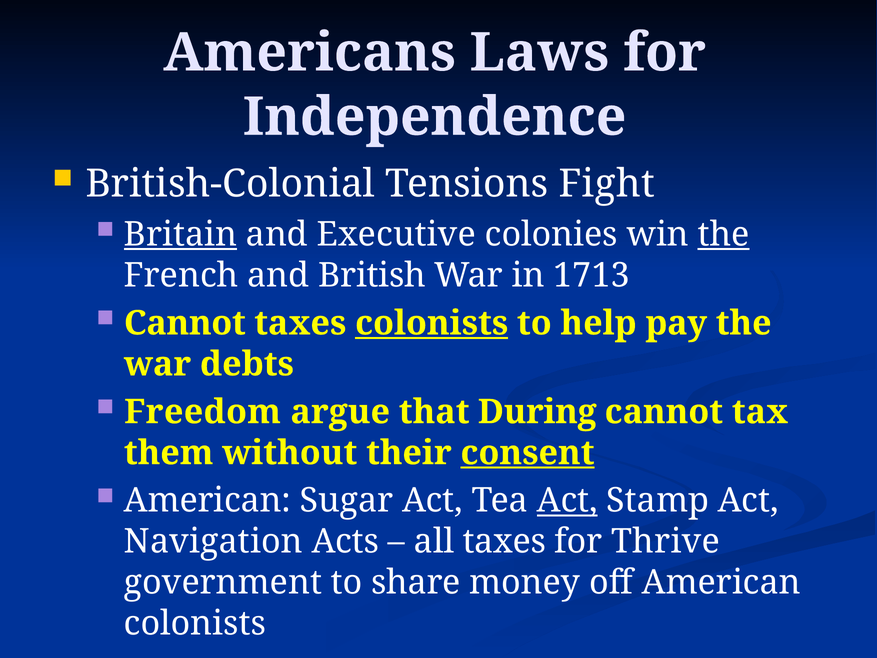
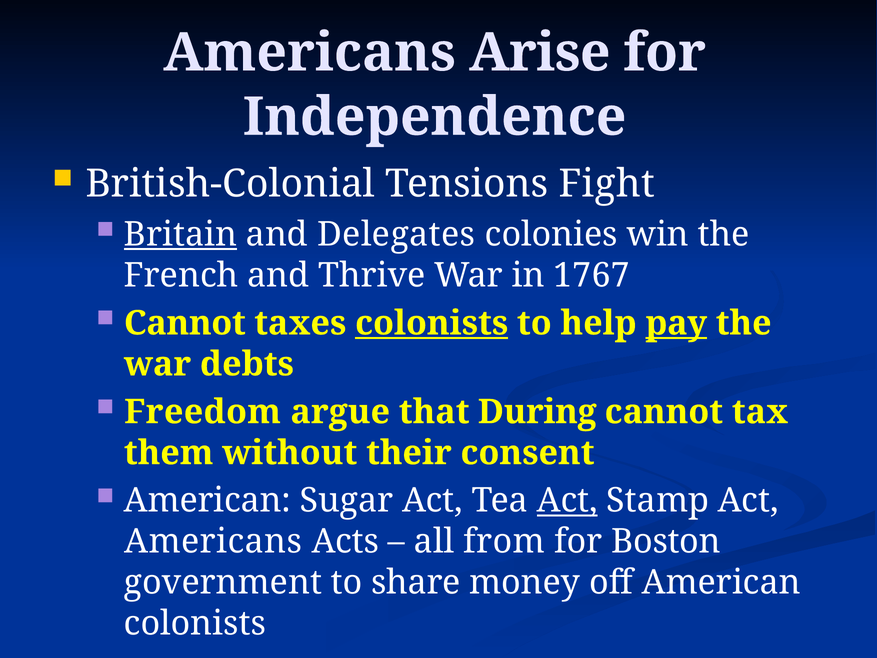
Laws: Laws -> Arise
Executive: Executive -> Delegates
the at (724, 234) underline: present -> none
British: British -> Thrive
1713: 1713 -> 1767
pay underline: none -> present
consent underline: present -> none
Navigation at (213, 541): Navigation -> Americans
all taxes: taxes -> from
Thrive: Thrive -> Boston
